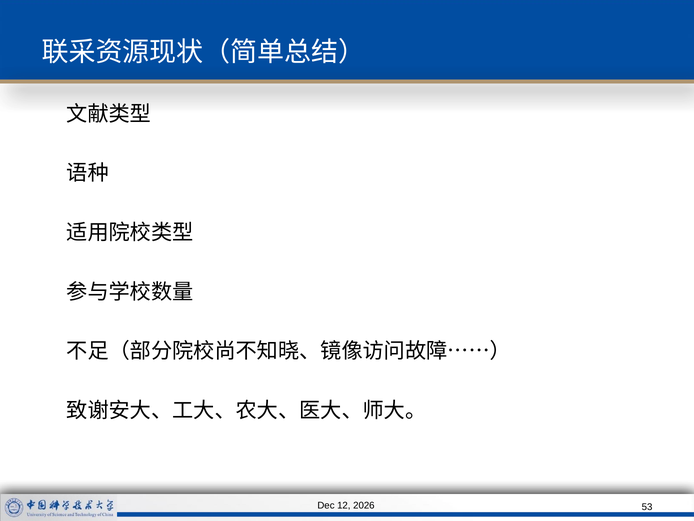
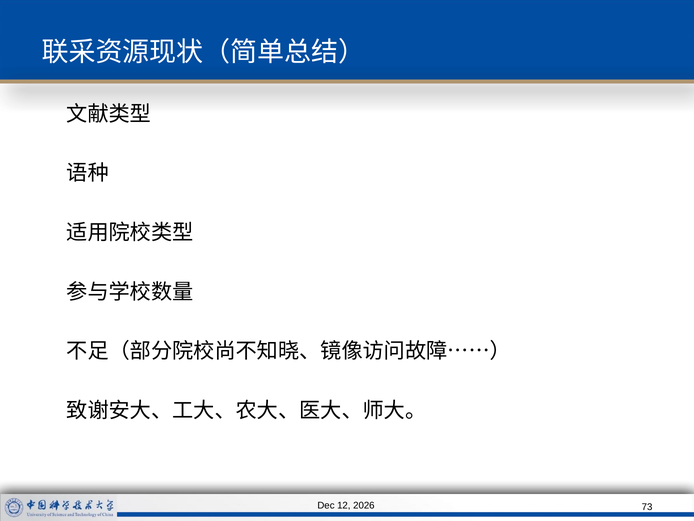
53: 53 -> 73
